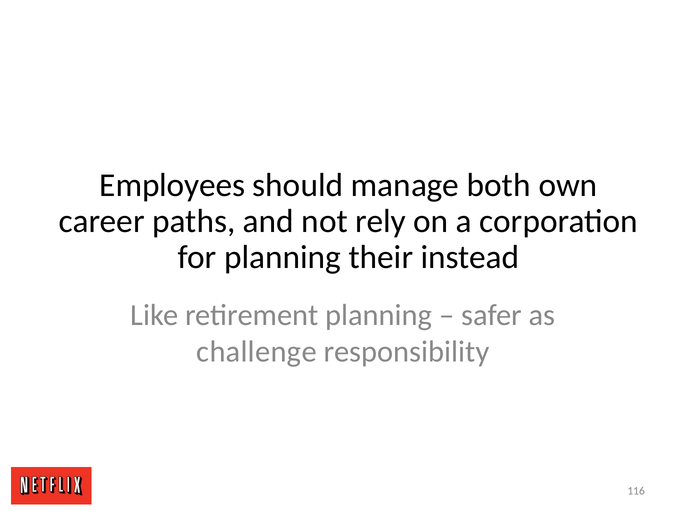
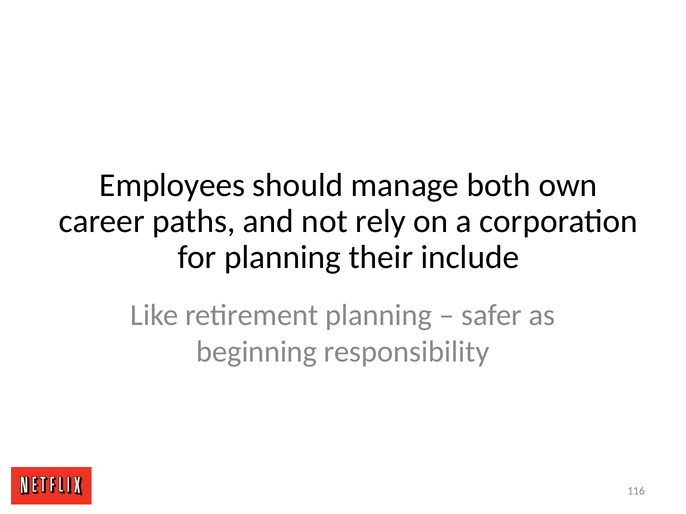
instead: instead -> include
challenge: challenge -> beginning
